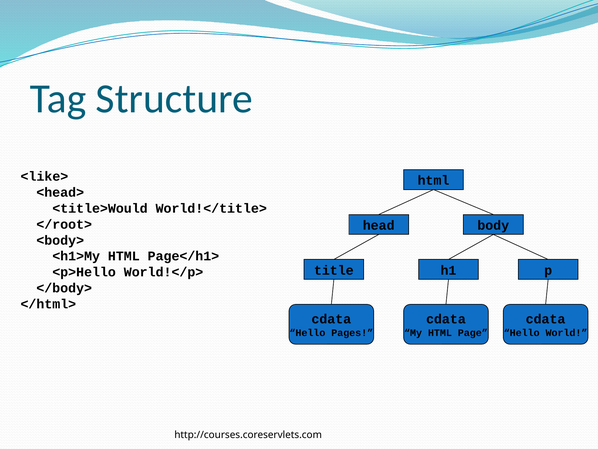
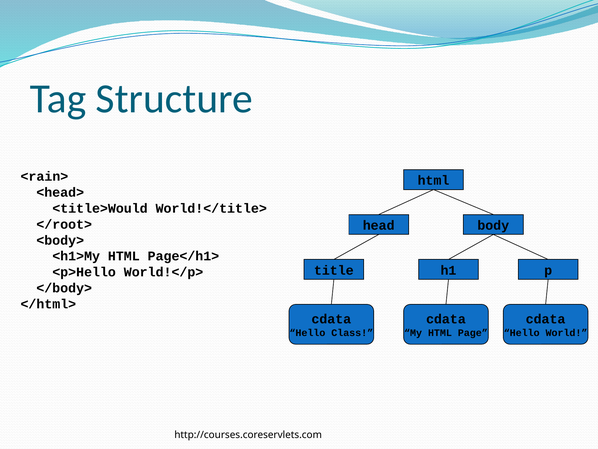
<like>: <like> -> <rain>
Pages: Pages -> Class
